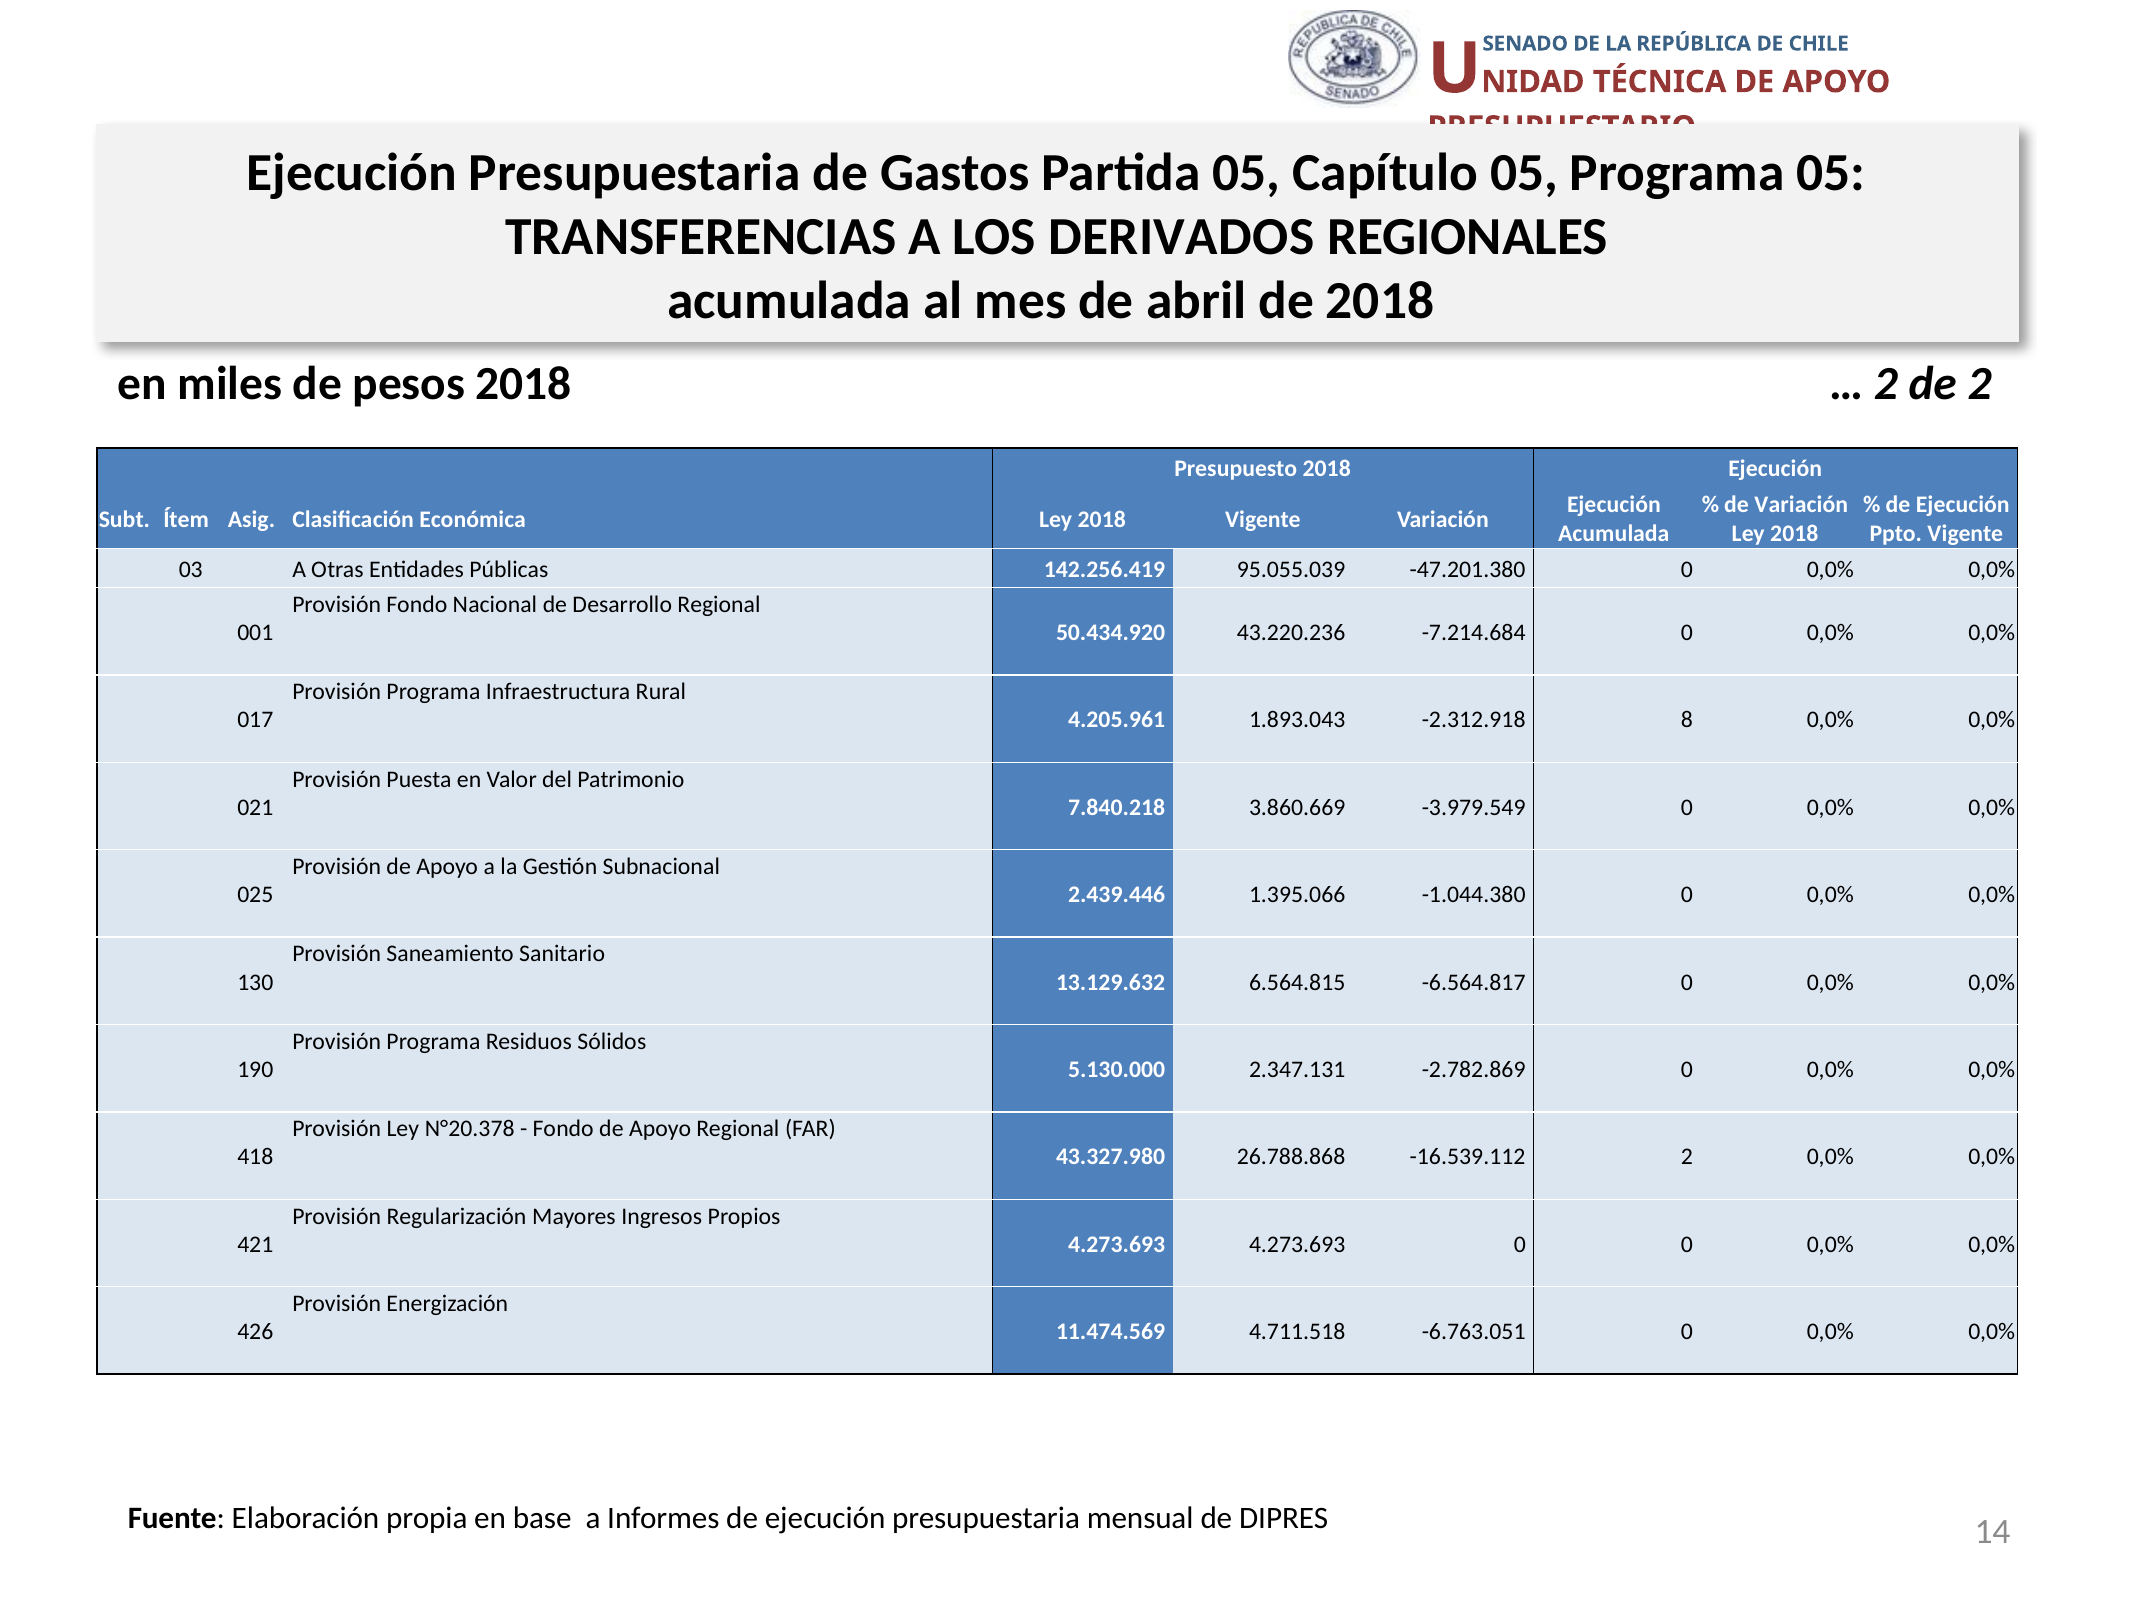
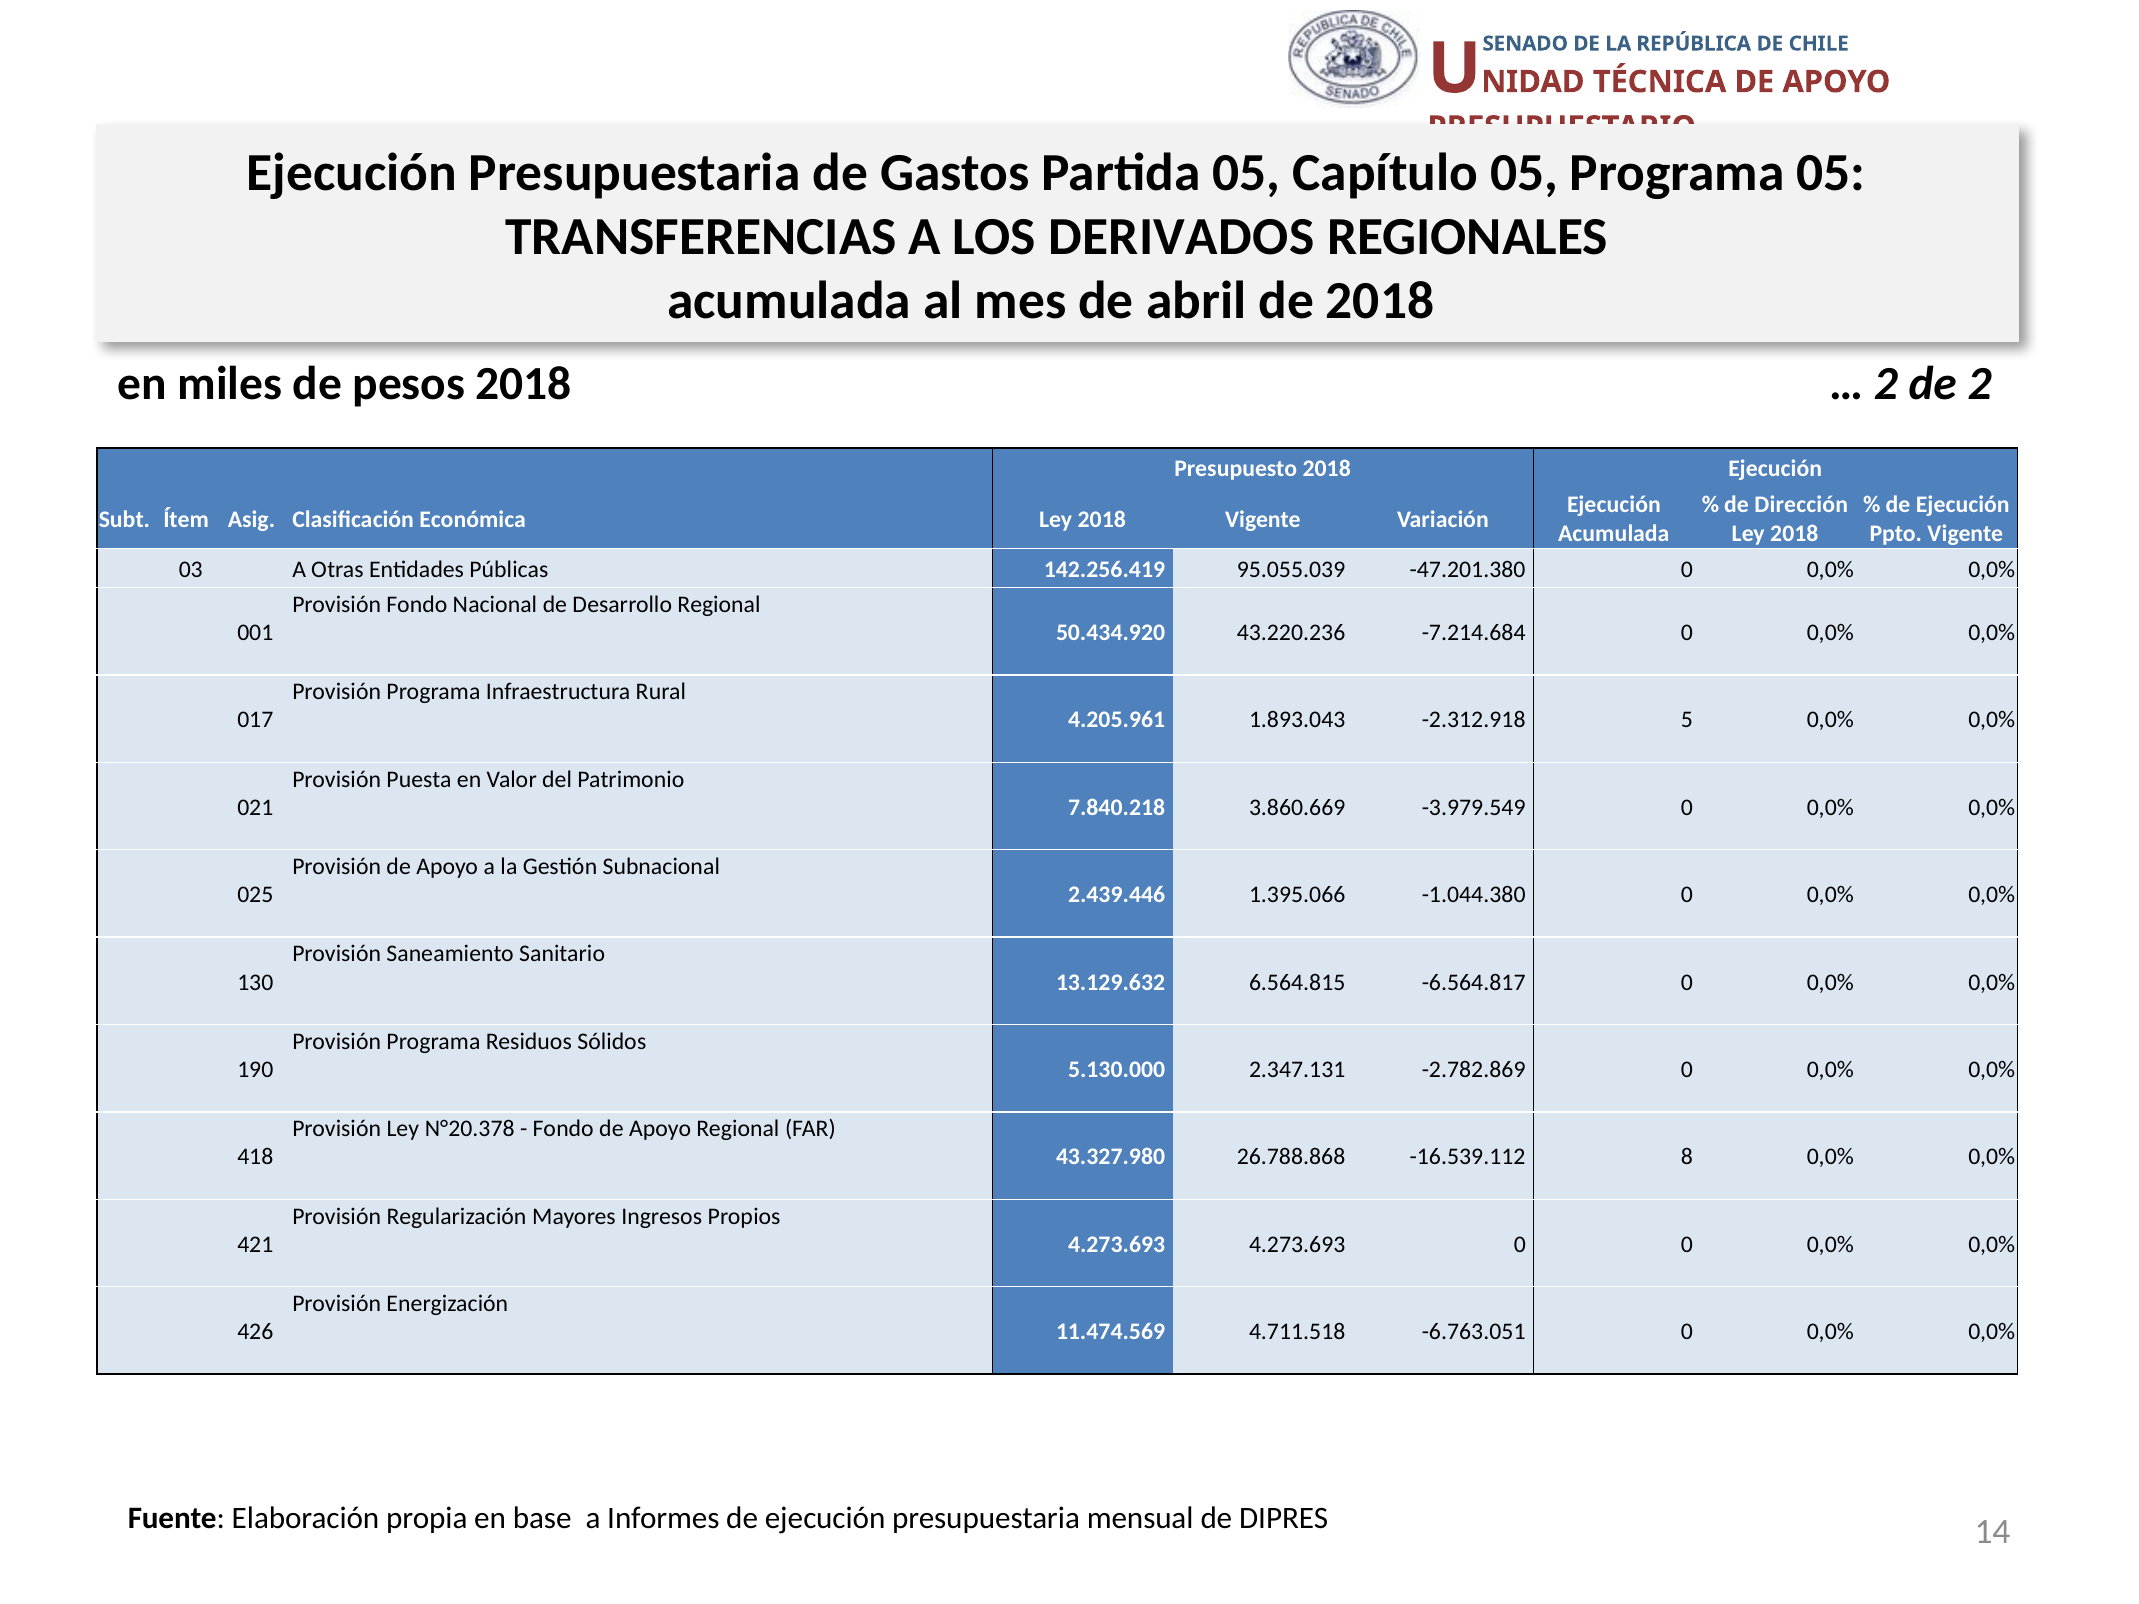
de Variación: Variación -> Dirección
8: 8 -> 5
-16.539.112 2: 2 -> 8
